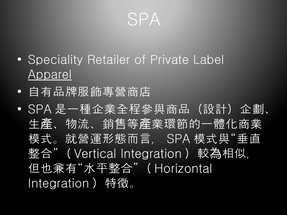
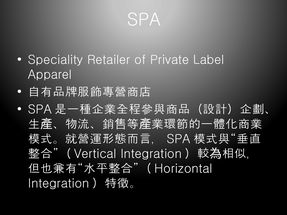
Apparel underline: present -> none
